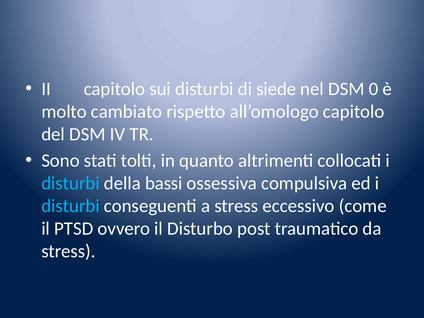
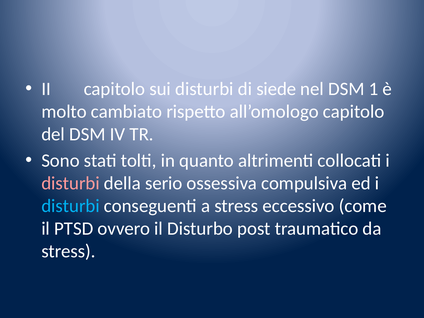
0: 0 -> 1
disturbi at (71, 183) colour: light blue -> pink
bassi: bassi -> serio
